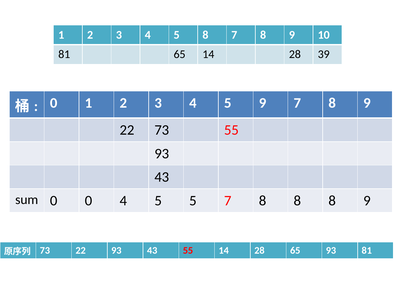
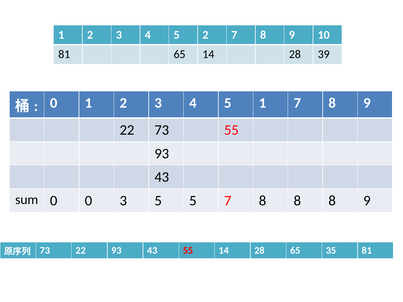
5 8: 8 -> 2
5 9: 9 -> 1
0 4: 4 -> 3
65 93: 93 -> 35
